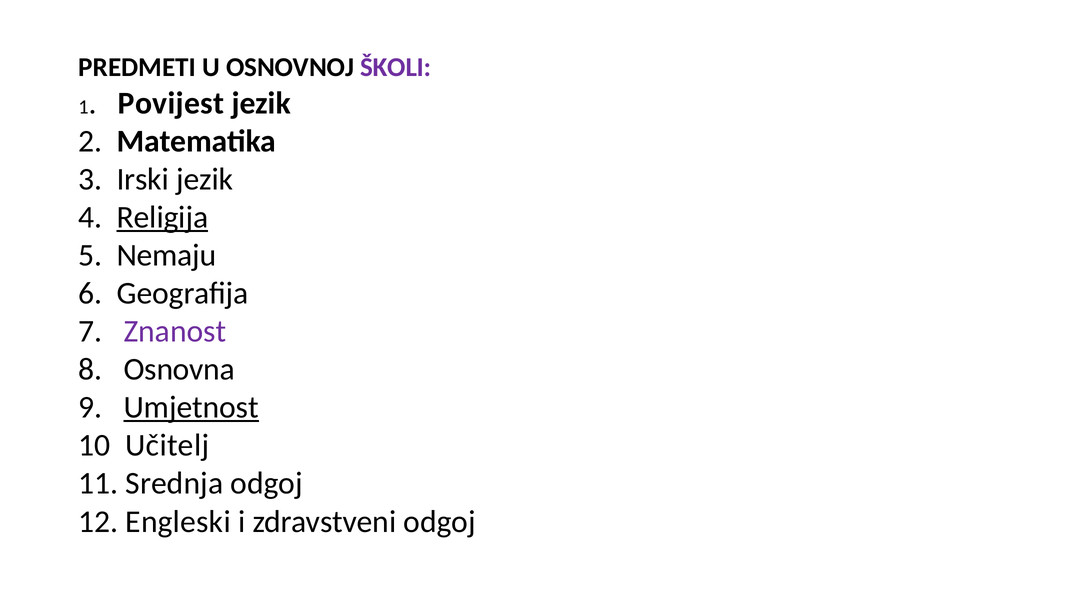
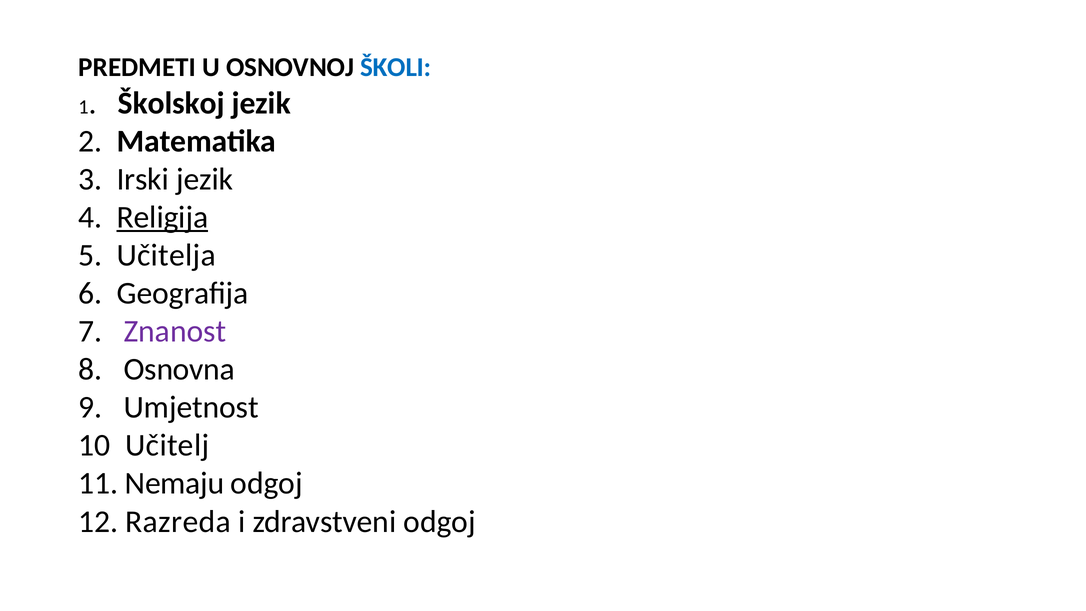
ŠKOLI colour: purple -> blue
Povijest: Povijest -> Školskoj
Nemaju: Nemaju -> Učitelja
Umjetnost underline: present -> none
Srednja: Srednja -> Nemaju
Engleski: Engleski -> Razreda
